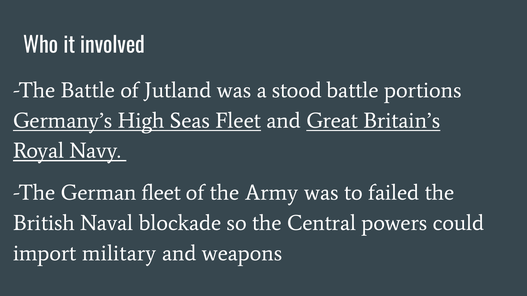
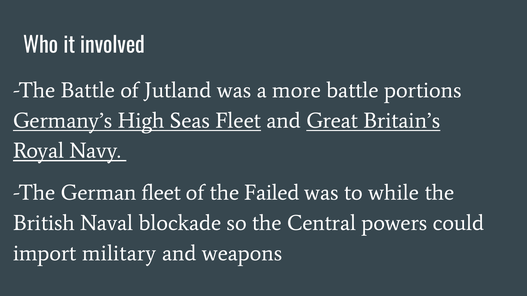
stood: stood -> more
Army: Army -> Failed
failed: failed -> while
